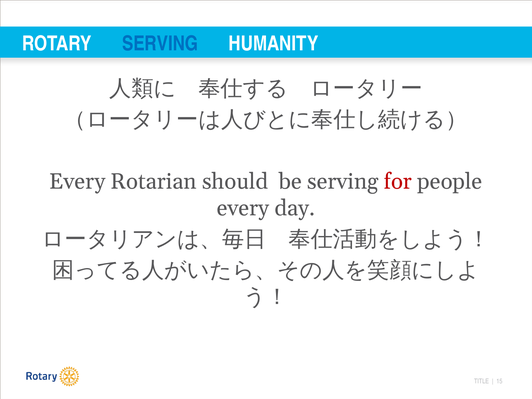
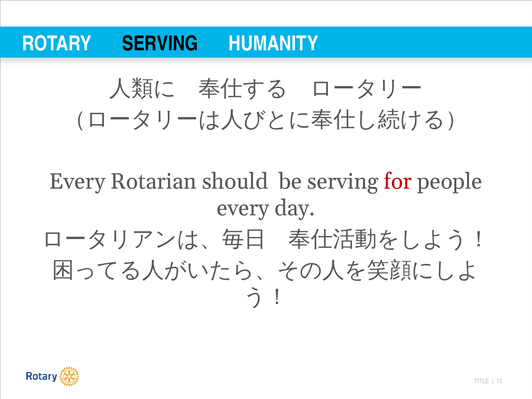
SERVING at (160, 44) colour: blue -> black
